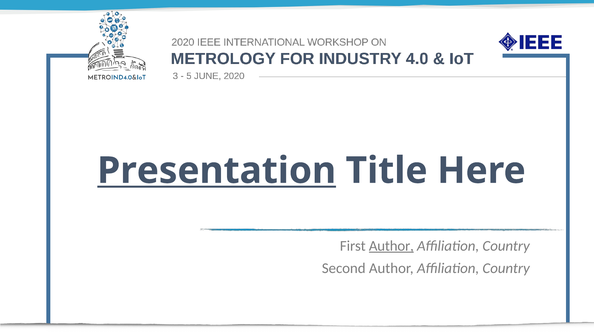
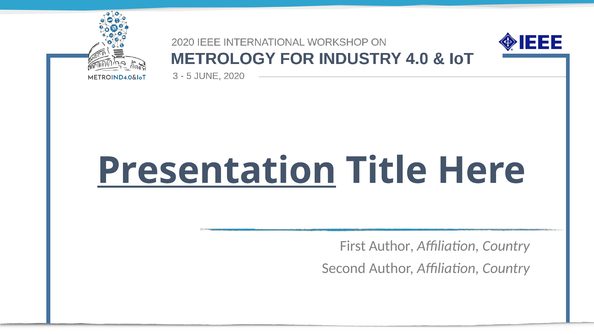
Author at (391, 246) underline: present -> none
